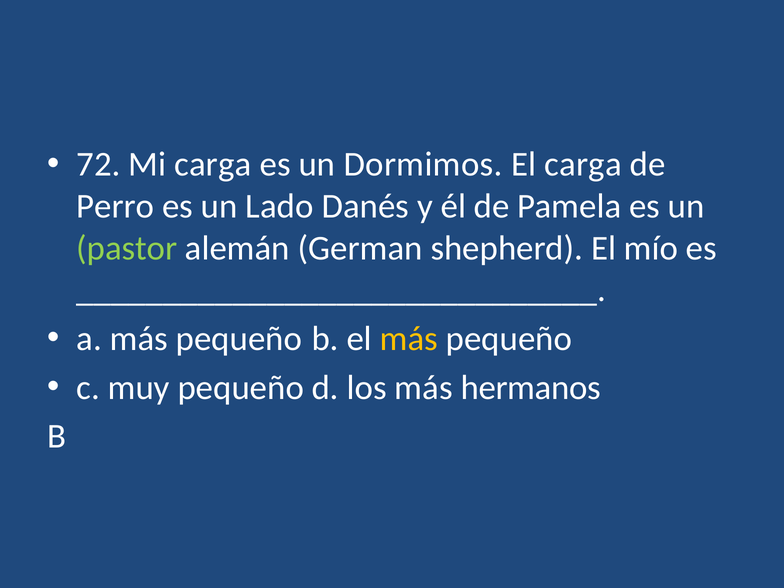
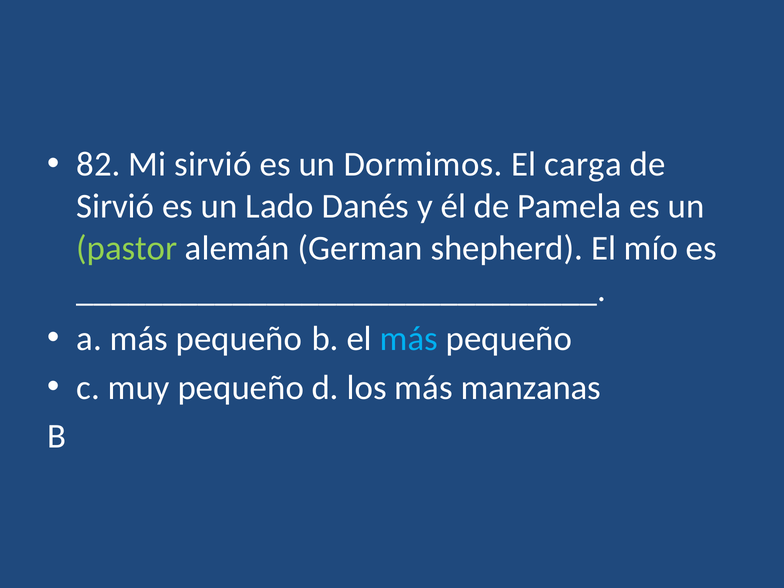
72: 72 -> 82
Mi carga: carga -> sirvió
Perro at (115, 206): Perro -> Sirvió
más at (409, 339) colour: yellow -> light blue
hermanos: hermanos -> manzanas
